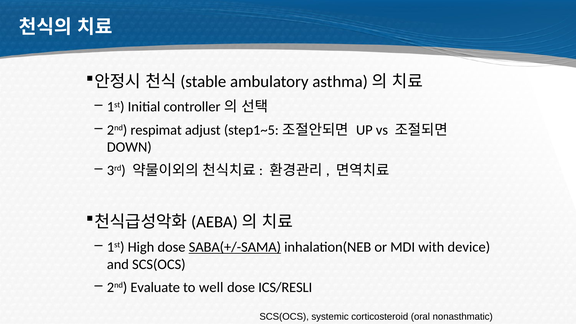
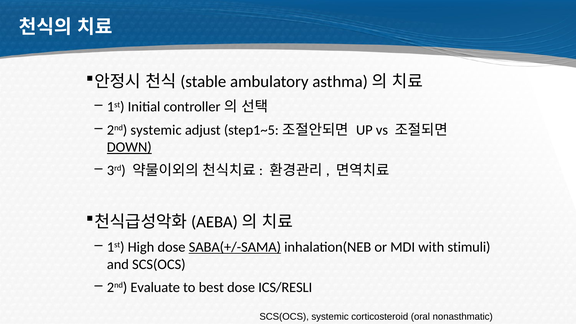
2nd respimat: respimat -> systemic
DOWN underline: none -> present
device: device -> stimuli
well: well -> best
